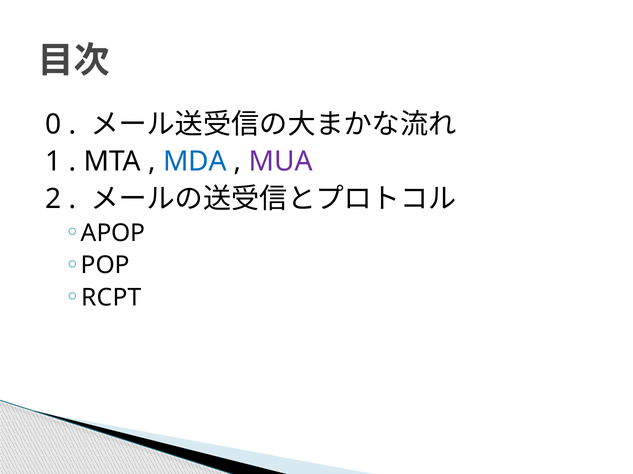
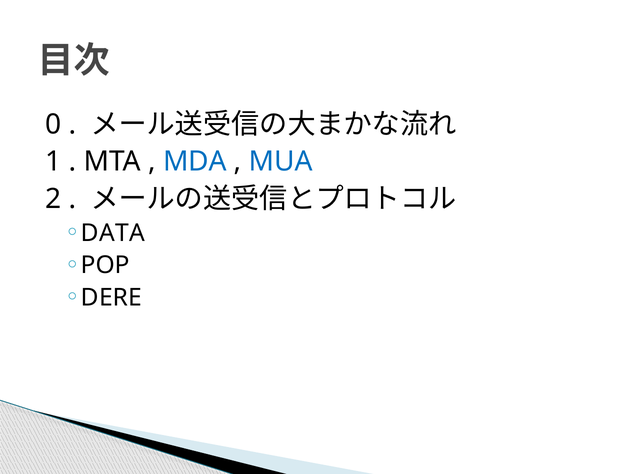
MUA colour: purple -> blue
APOP: APOP -> DATA
RCPT: RCPT -> DERE
